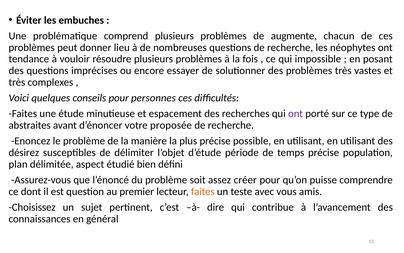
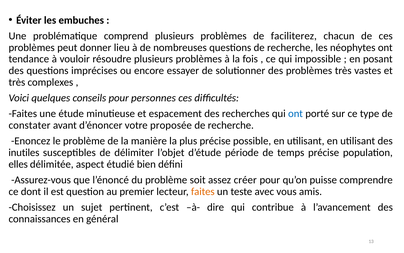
augmente: augmente -> faciliterez
ont at (296, 113) colour: purple -> blue
abstraites: abstraites -> constater
désirez: désirez -> inutiles
plan: plan -> elles
